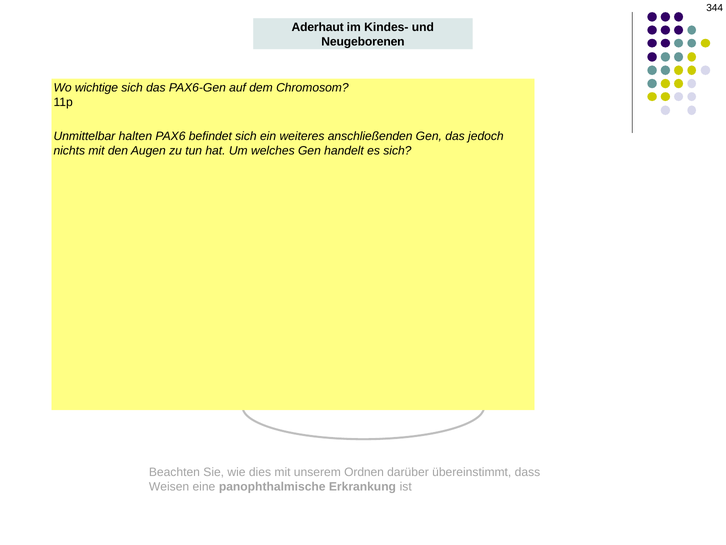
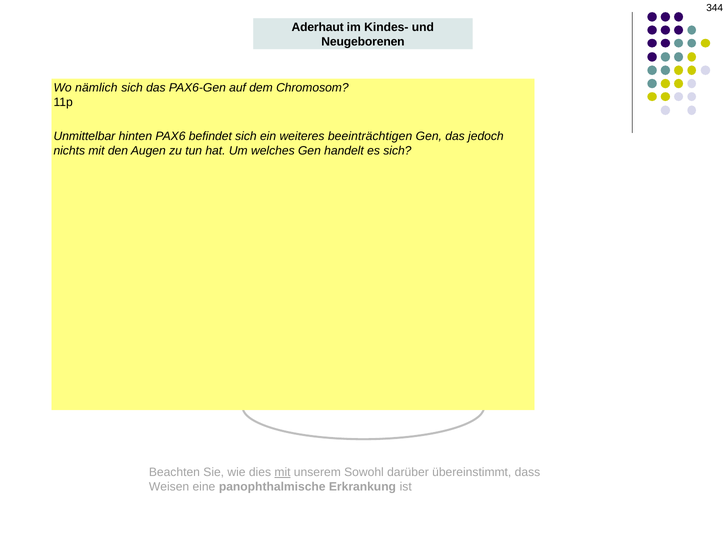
wichtige: wichtige -> nämlich
halten: halten -> hinten
anschließenden: anschließenden -> beeinträchtigen
mit at (282, 472) underline: none -> present
unserem Ordnen: Ordnen -> Sowohl
